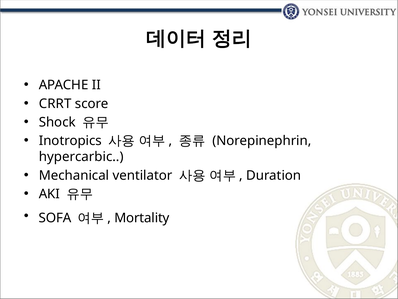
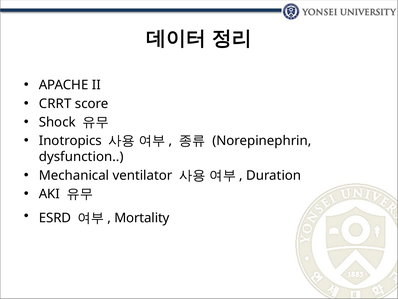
hypercarbic: hypercarbic -> dysfunction
SOFA: SOFA -> ESRD
